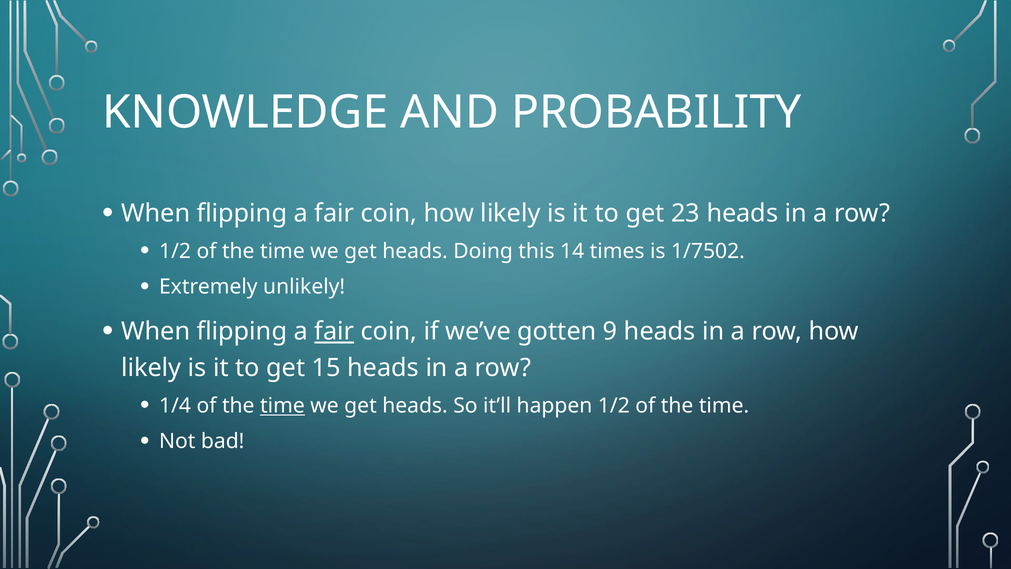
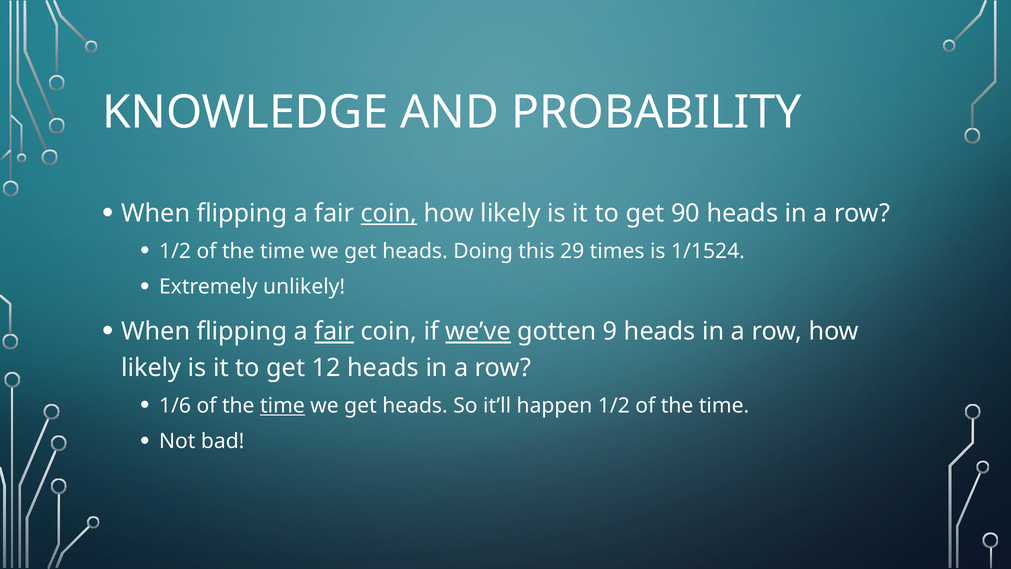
coin at (389, 213) underline: none -> present
23: 23 -> 90
14: 14 -> 29
1/7502: 1/7502 -> 1/1524
we’ve underline: none -> present
15: 15 -> 12
1/4: 1/4 -> 1/6
